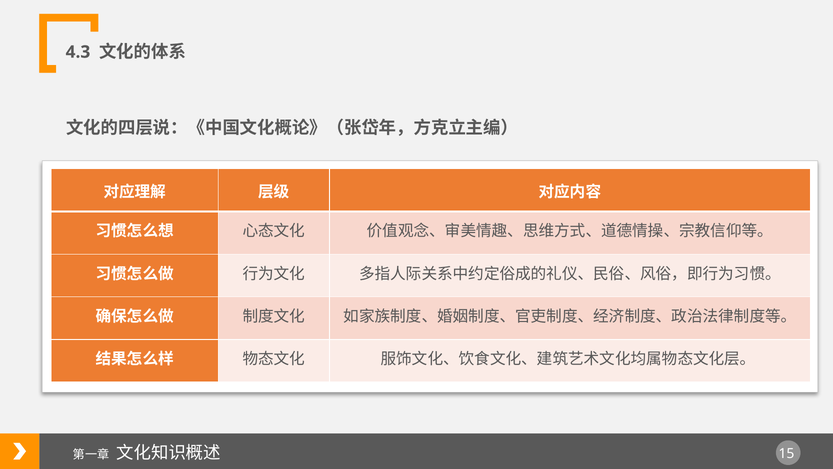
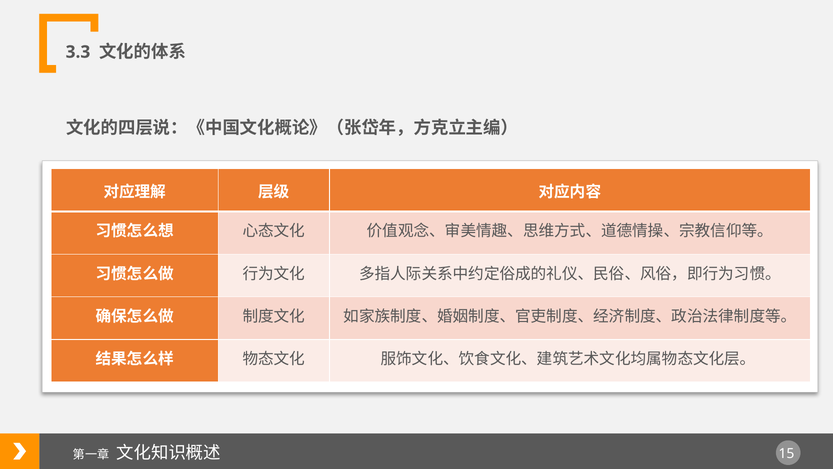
4.3: 4.3 -> 3.3
